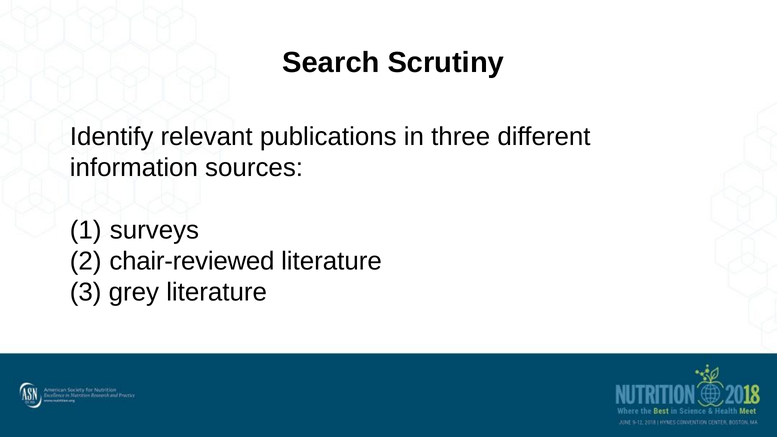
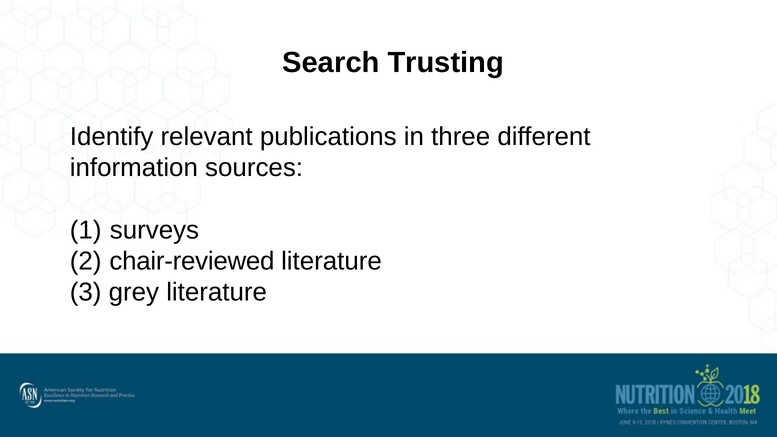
Scrutiny: Scrutiny -> Trusting
